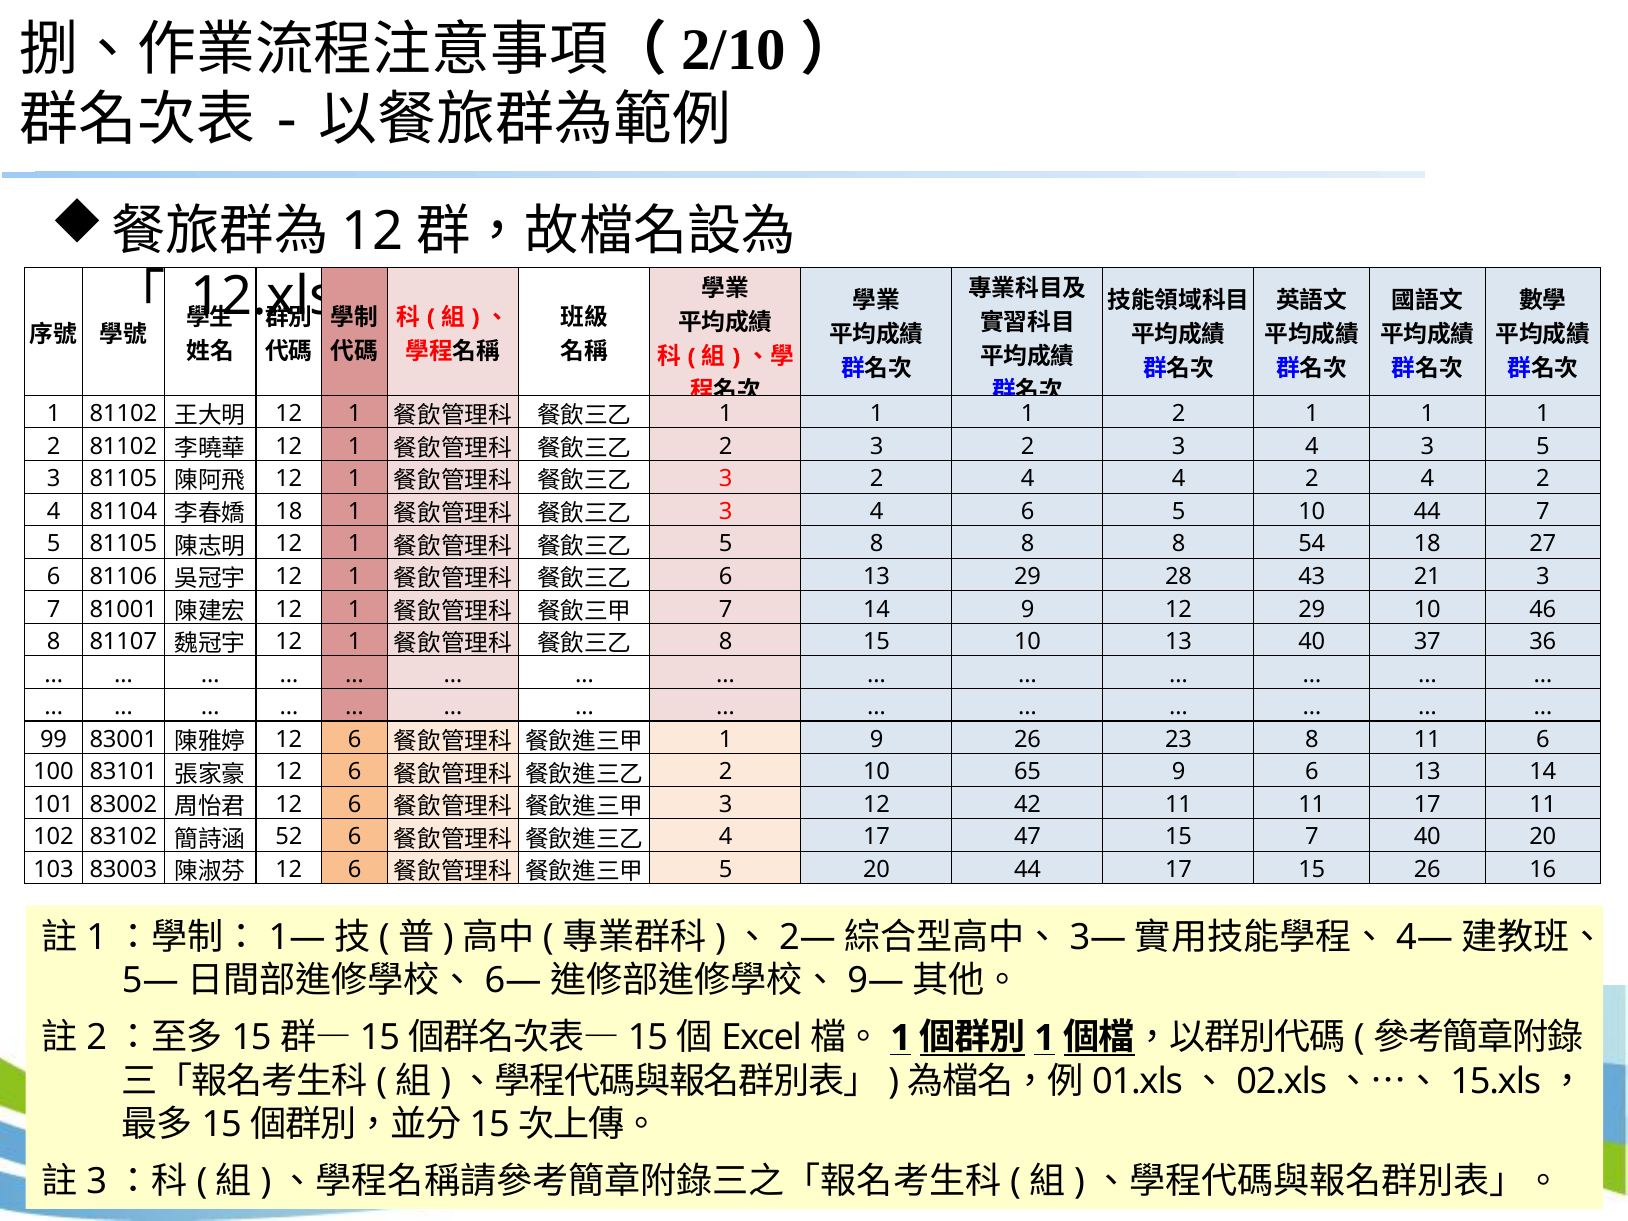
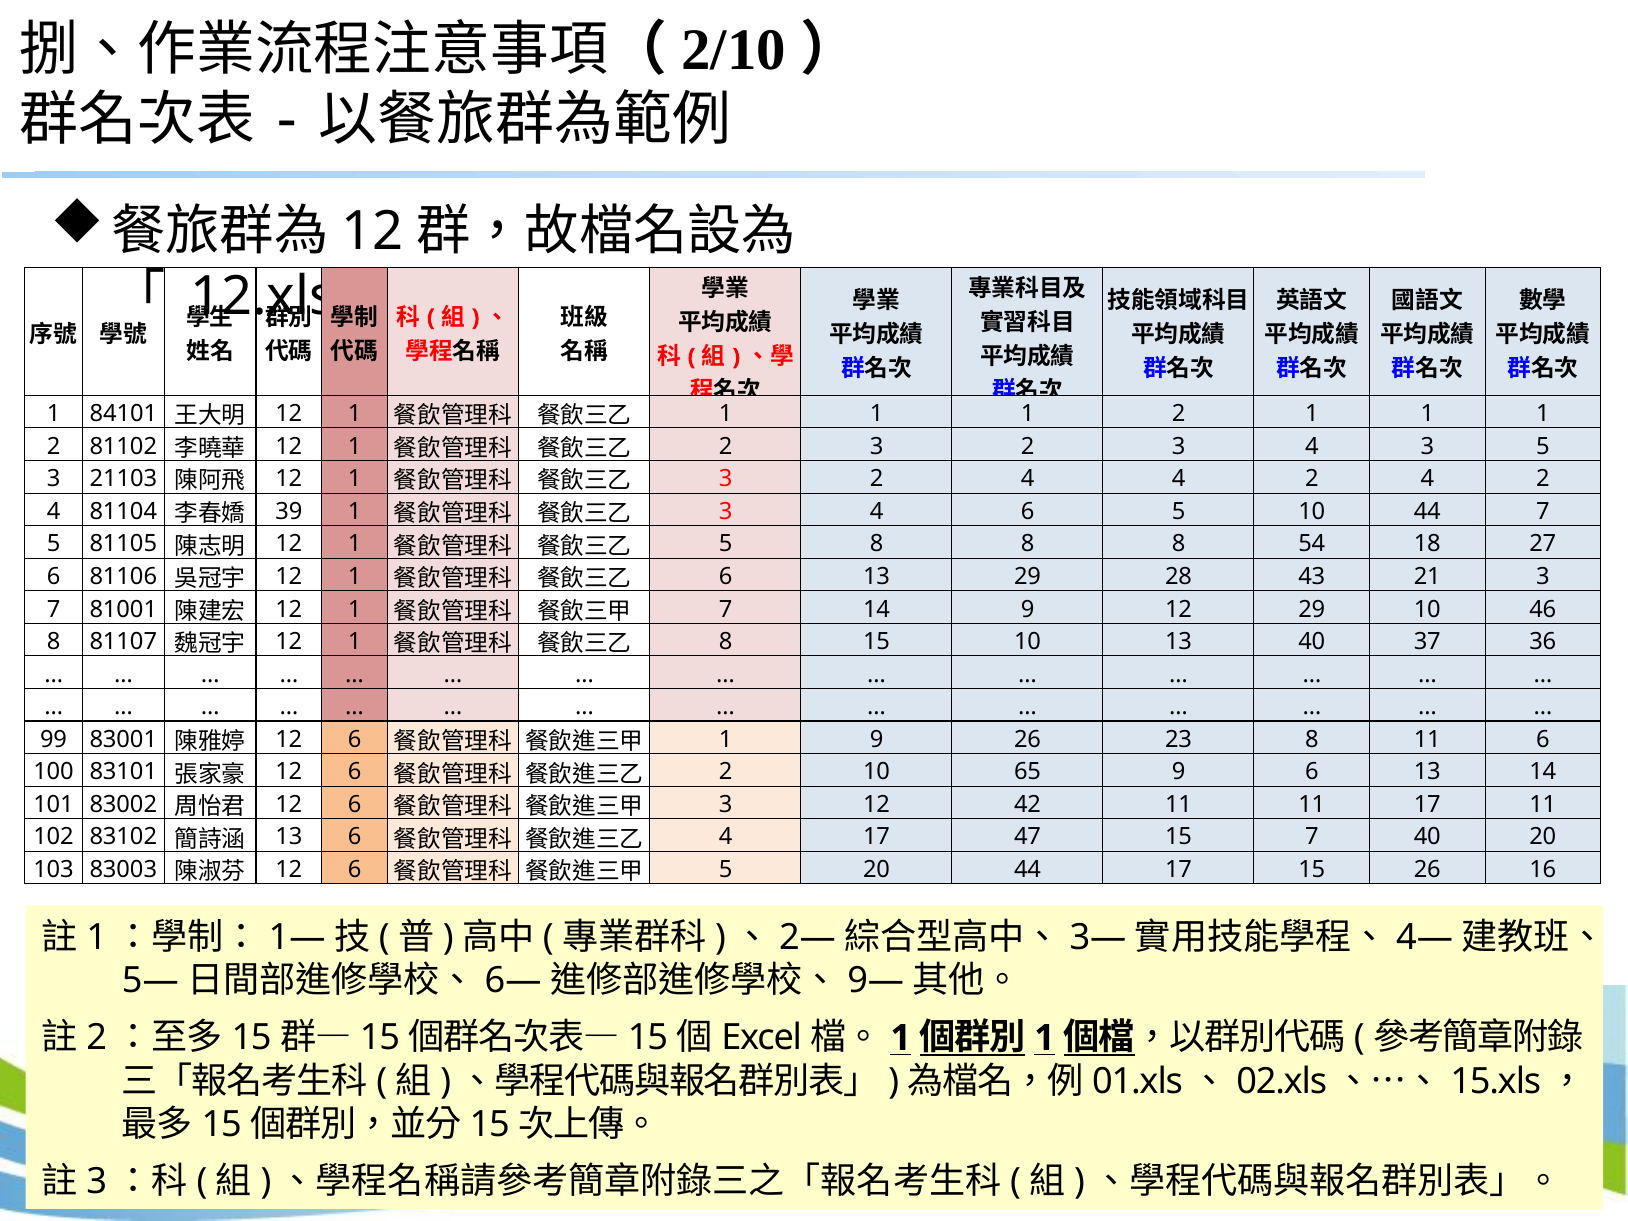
1 81102: 81102 -> 84101
3 81105: 81105 -> 21103
18 at (289, 512): 18 -> 39
52 at (289, 837): 52 -> 13
